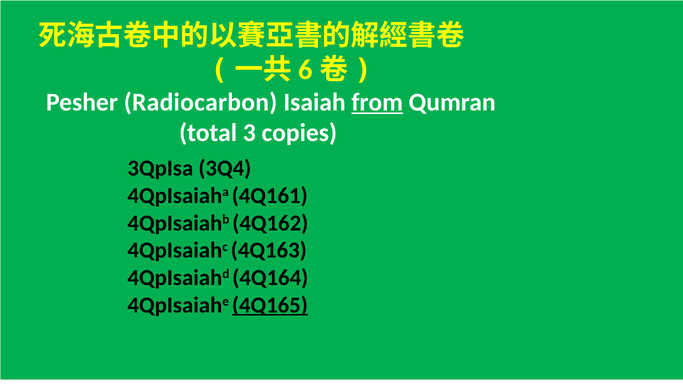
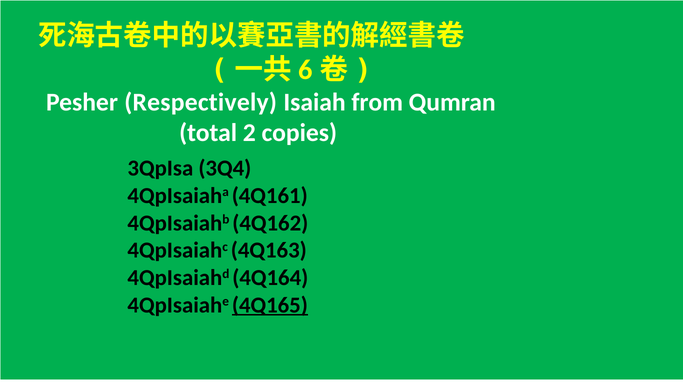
Radiocarbon: Radiocarbon -> Respectively
from underline: present -> none
3: 3 -> 2
